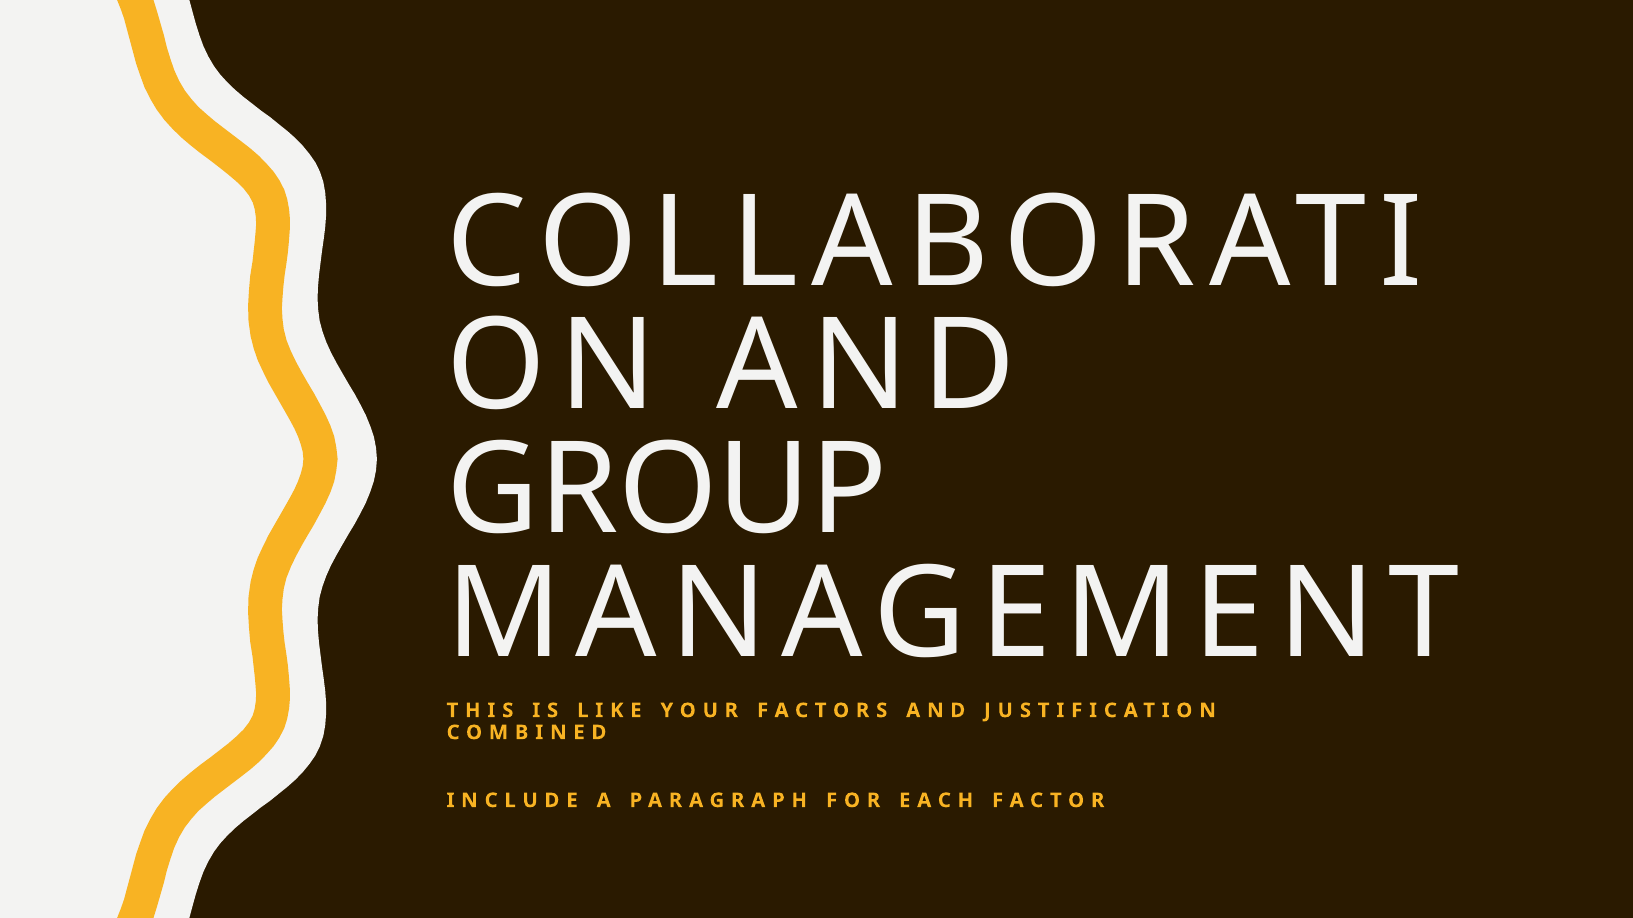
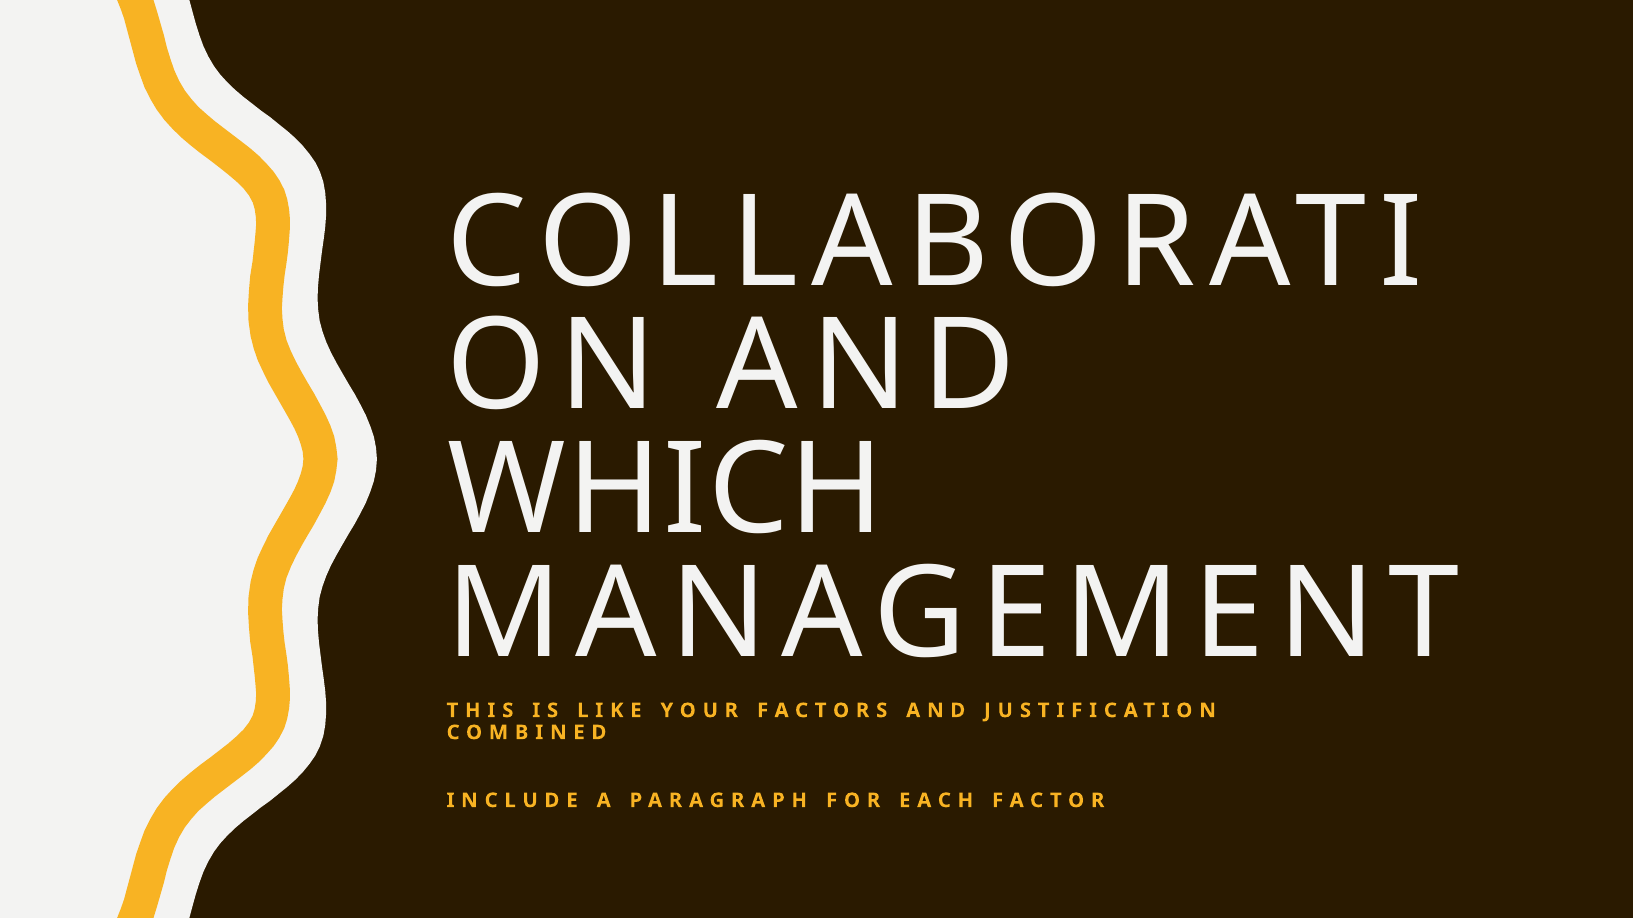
GROUP: GROUP -> WHICH
